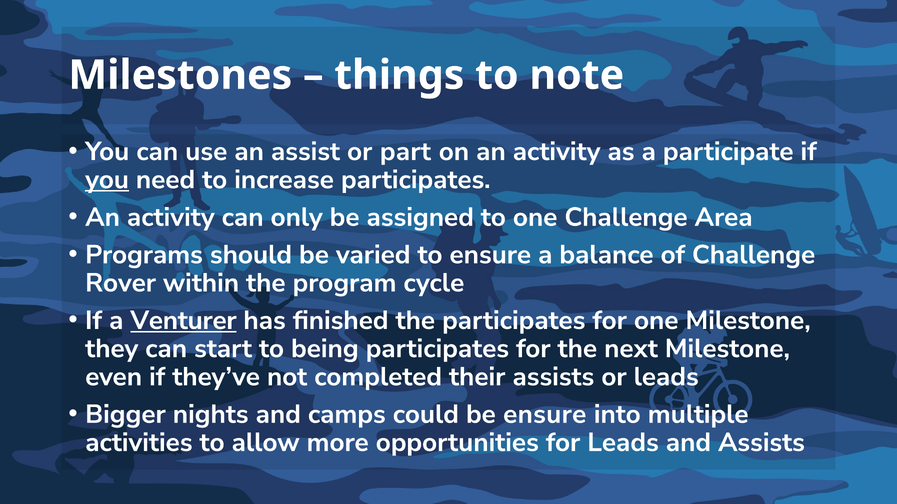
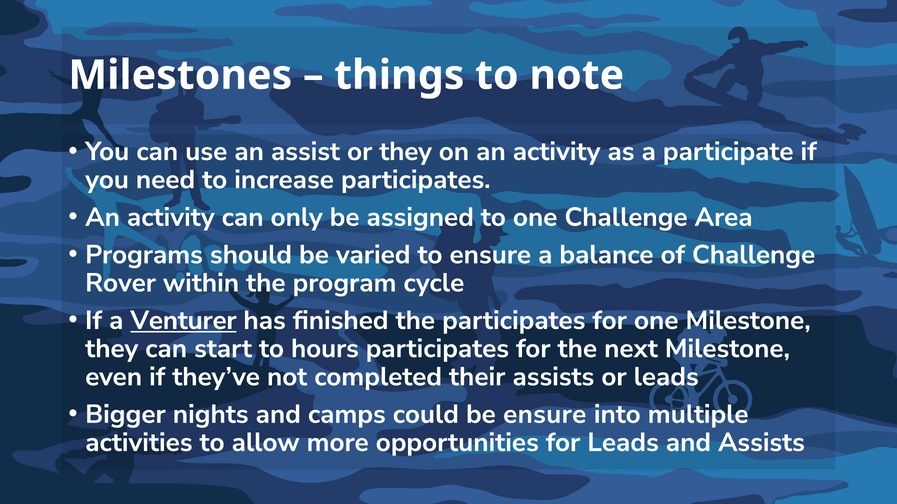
or part: part -> they
you at (107, 180) underline: present -> none
being: being -> hours
